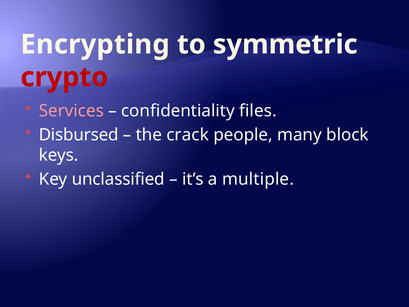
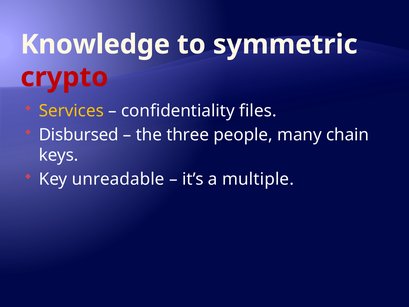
Encrypting: Encrypting -> Knowledge
Services colour: pink -> yellow
crack: crack -> three
block: block -> chain
unclassified: unclassified -> unreadable
